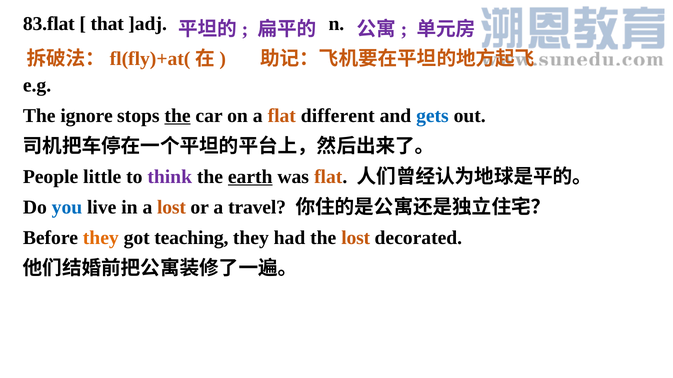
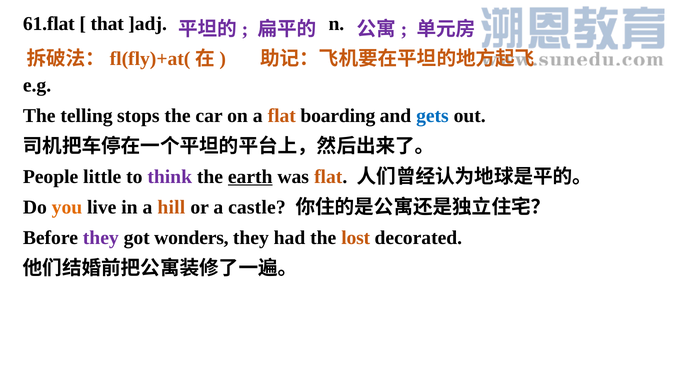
83.flat: 83.flat -> 61.flat
ignore: ignore -> telling
the at (178, 116) underline: present -> none
different: different -> boarding
you colour: blue -> orange
a lost: lost -> hill
travel: travel -> castle
they at (101, 238) colour: orange -> purple
teaching: teaching -> wonders
